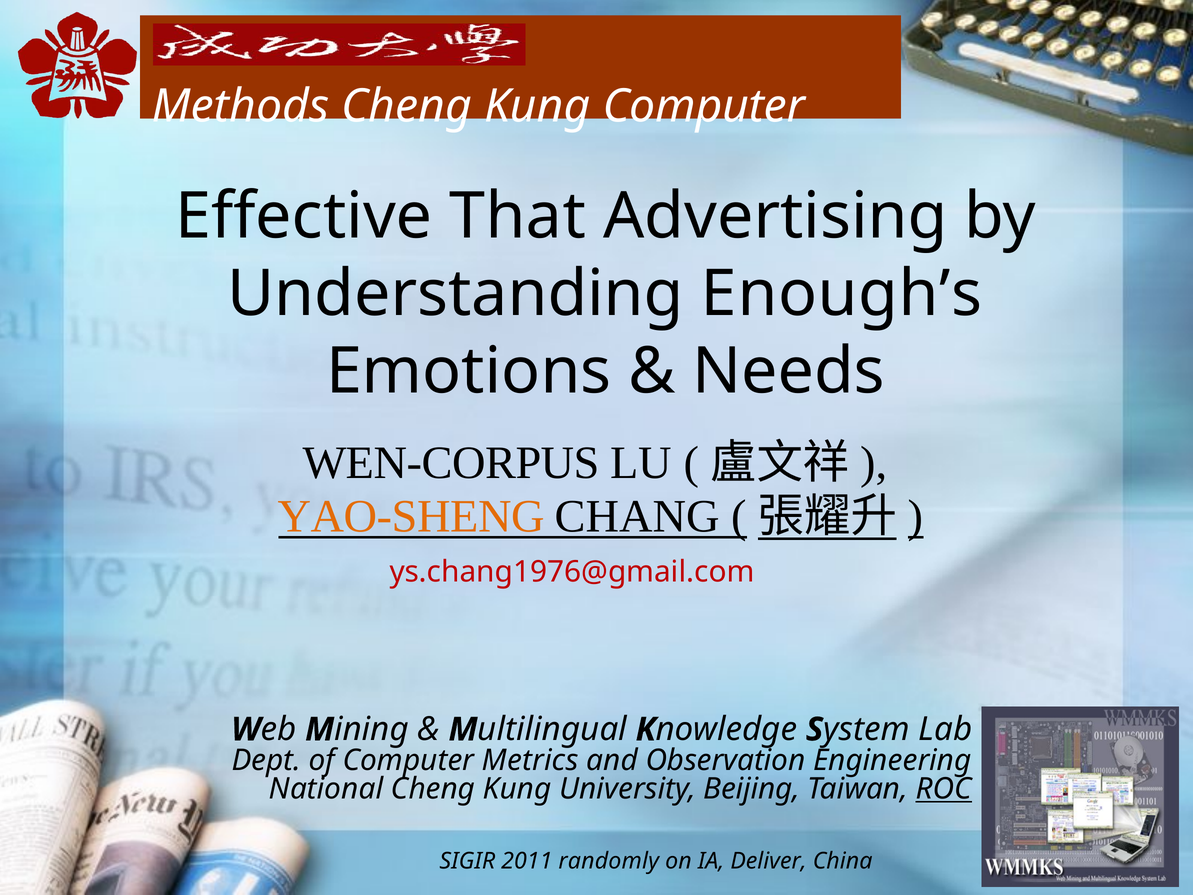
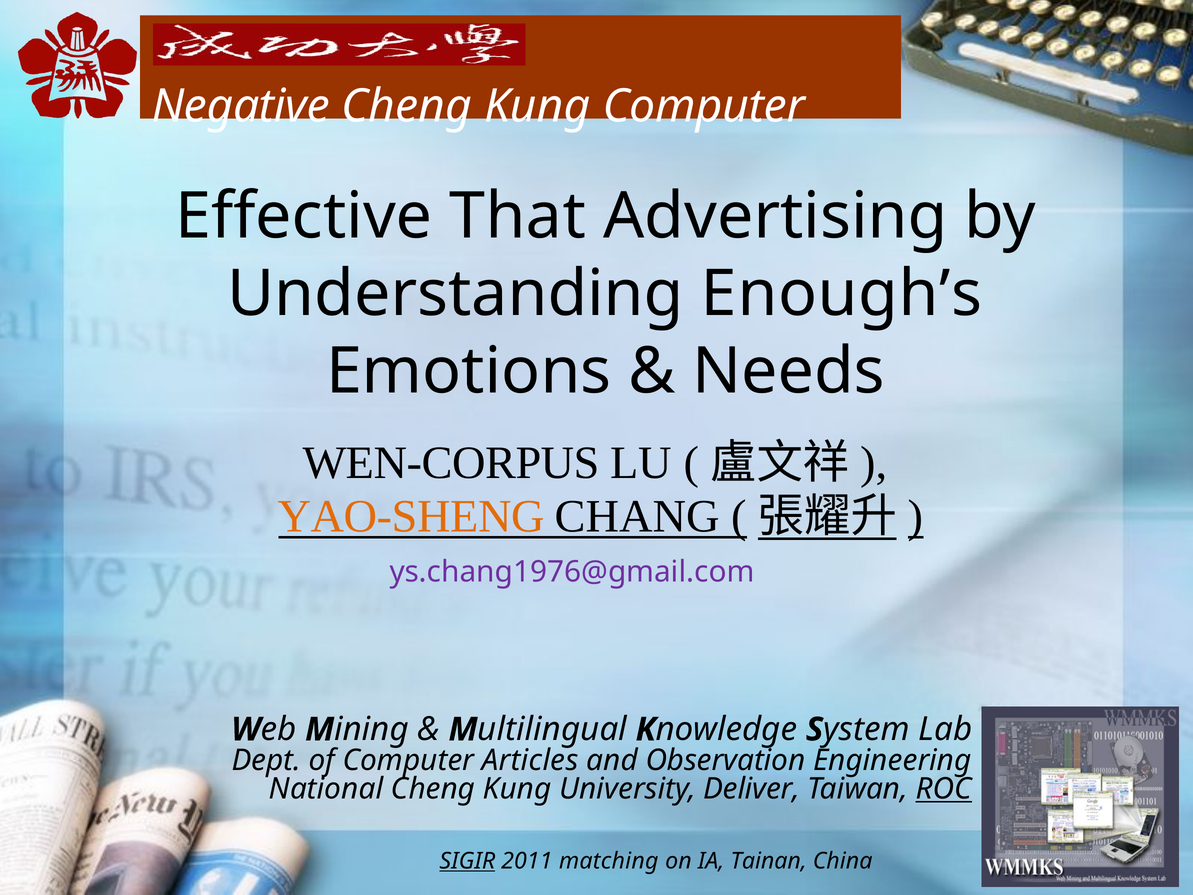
Methods: Methods -> Negative
ys.chang1976@gmail.com colour: red -> purple
Metrics: Metrics -> Articles
Beijing: Beijing -> Deliver
SIGIR underline: none -> present
randomly: randomly -> matching
Deliver: Deliver -> Tainan
